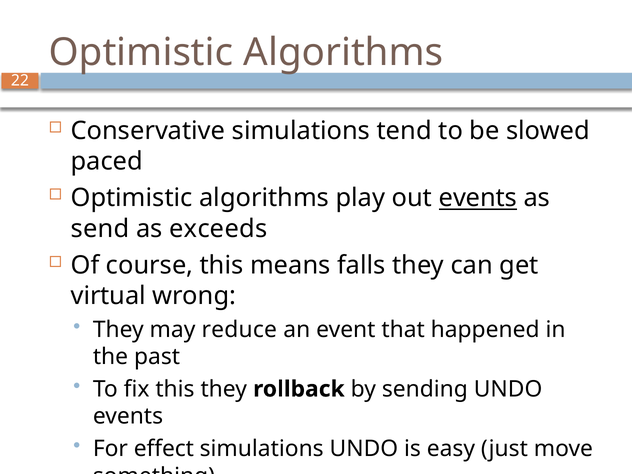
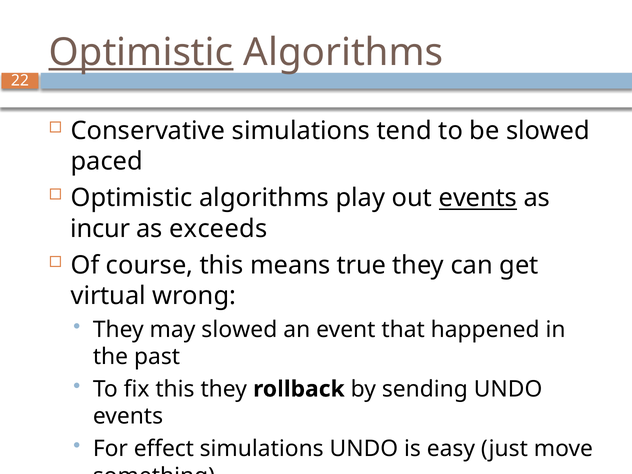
Optimistic at (141, 53) underline: none -> present
send: send -> incur
falls: falls -> true
may reduce: reduce -> slowed
